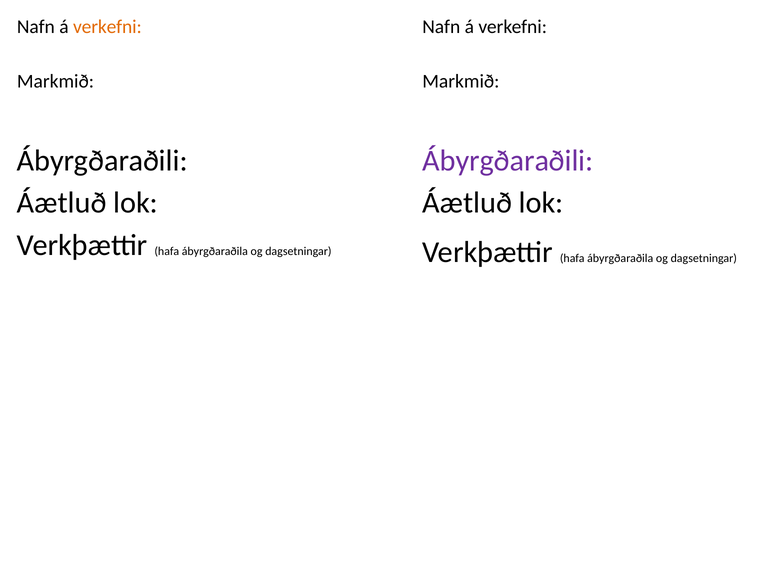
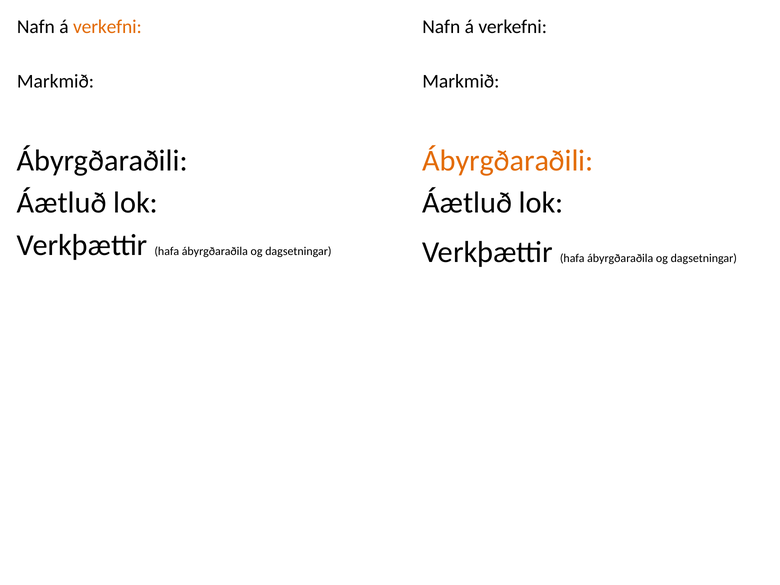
Ábyrgðaraðili at (508, 161) colour: purple -> orange
